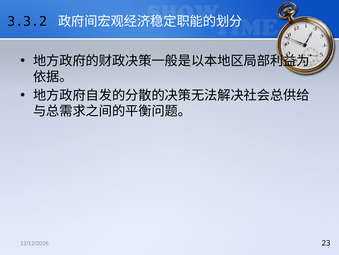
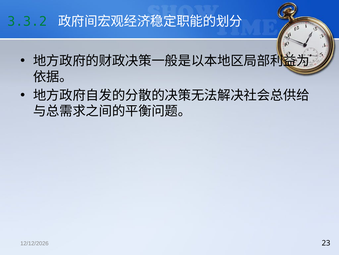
3.3.2 colour: black -> green
